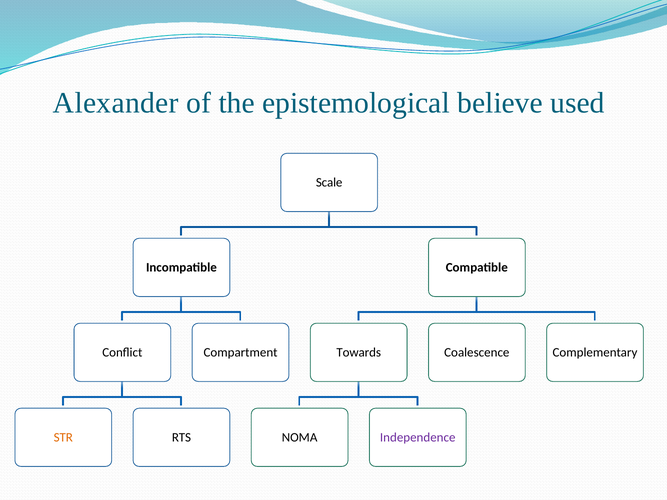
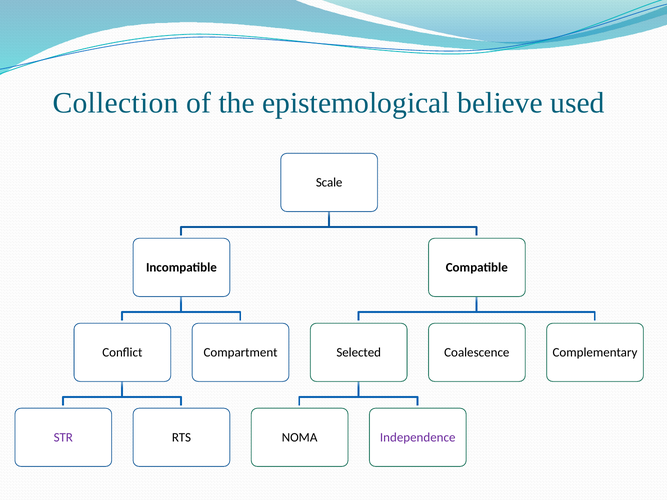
Alexander: Alexander -> Collection
Towards: Towards -> Selected
STR colour: orange -> purple
